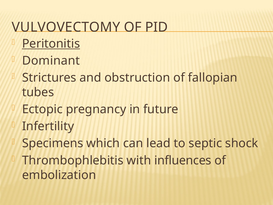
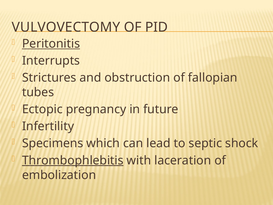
Dominant: Dominant -> Interrupts
Thrombophlebitis underline: none -> present
influences: influences -> laceration
